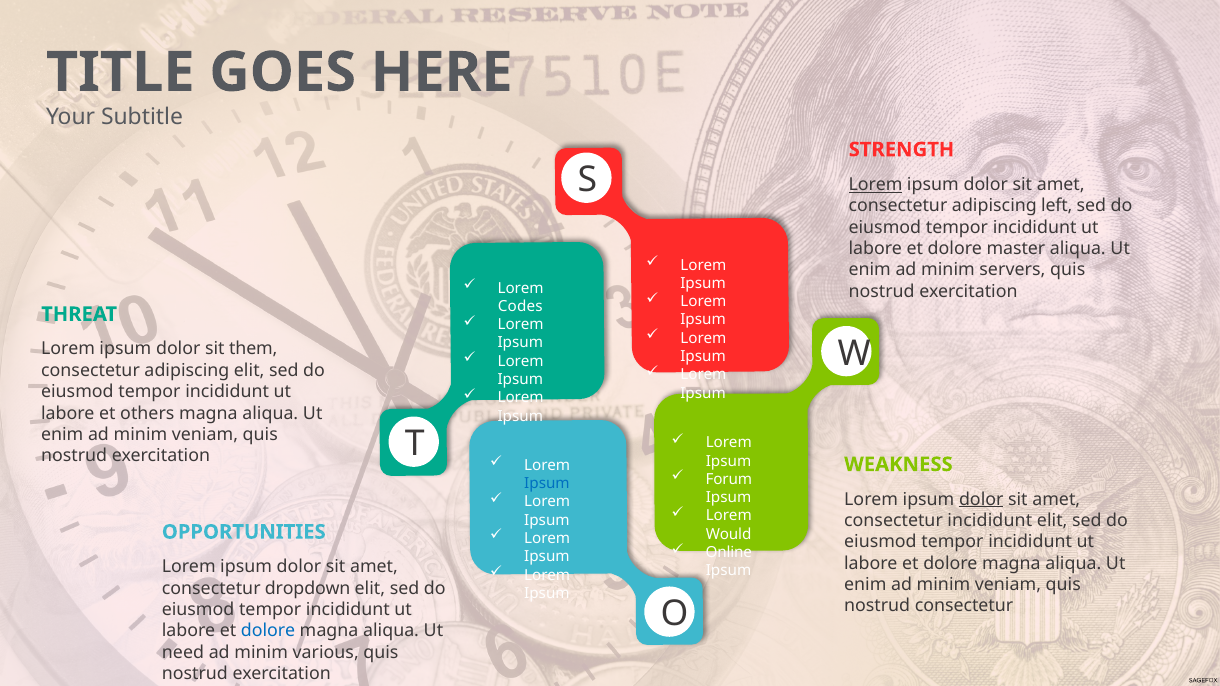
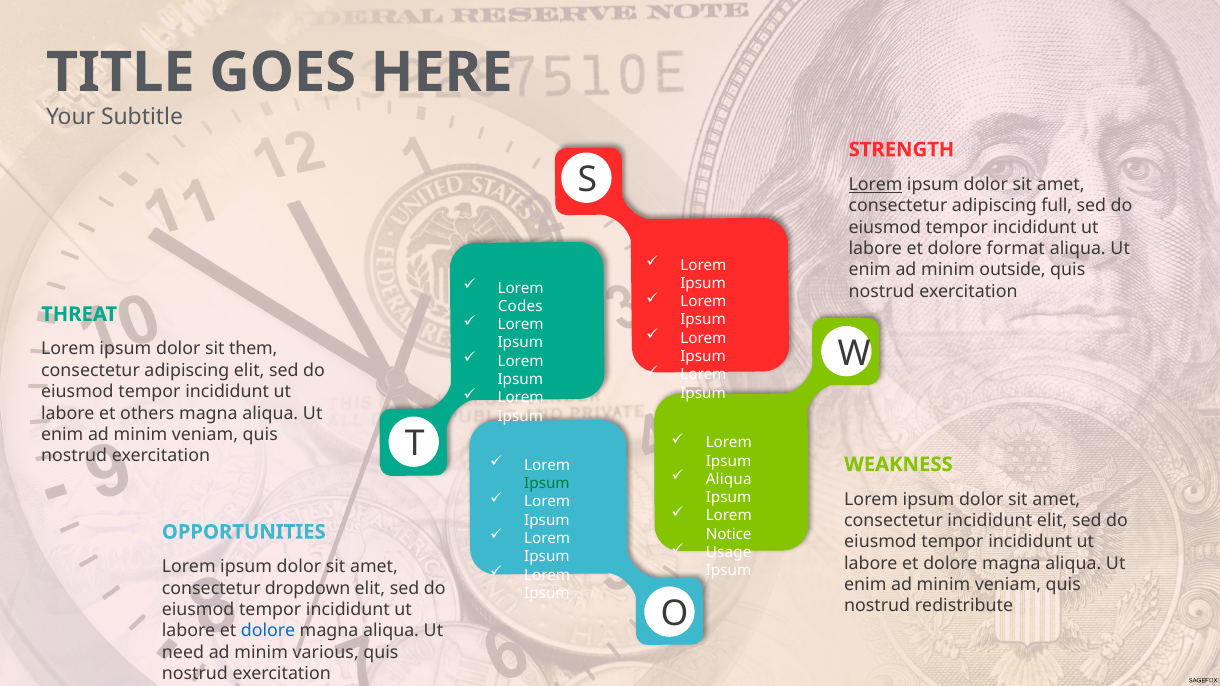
left: left -> full
master: master -> format
servers: servers -> outside
Forum at (729, 479): Forum -> Aliqua
Ipsum at (547, 484) colour: blue -> green
dolor at (981, 499) underline: present -> none
Would: Would -> Notice
Online: Online -> Usage
nostrud consectetur: consectetur -> redistribute
